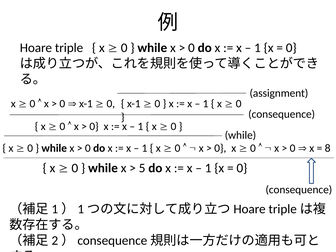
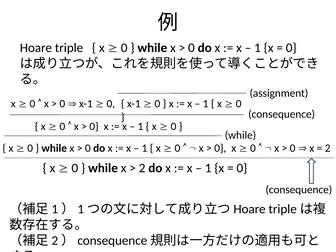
8 at (328, 148): 8 -> 2
5 at (142, 168): 5 -> 2
